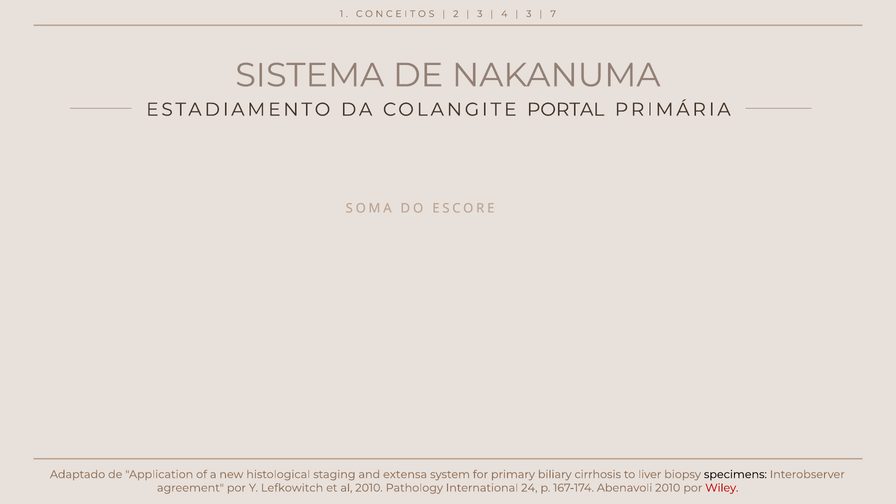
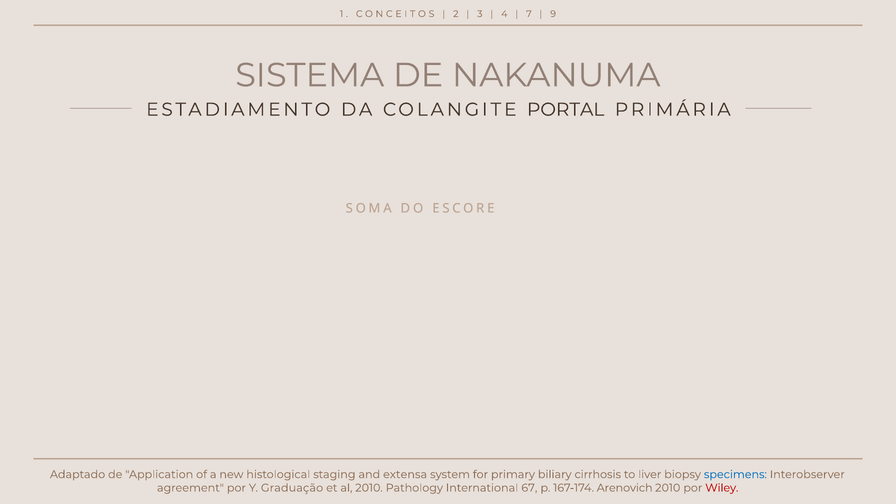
3 at (529, 14): 3 -> 7
7: 7 -> 9
specimens colour: black -> blue
Lefkowitch: Lefkowitch -> Graduação
24: 24 -> 67
Abenavoli: Abenavoli -> Arenovich
